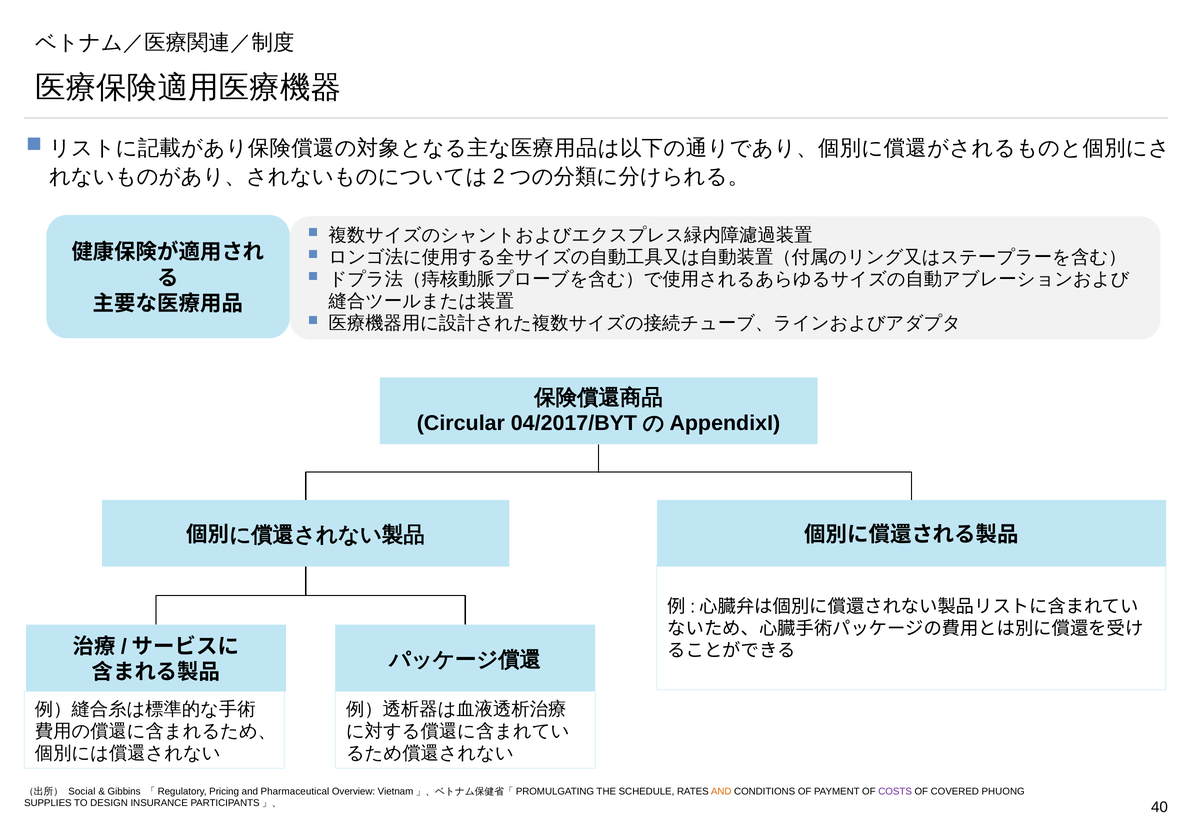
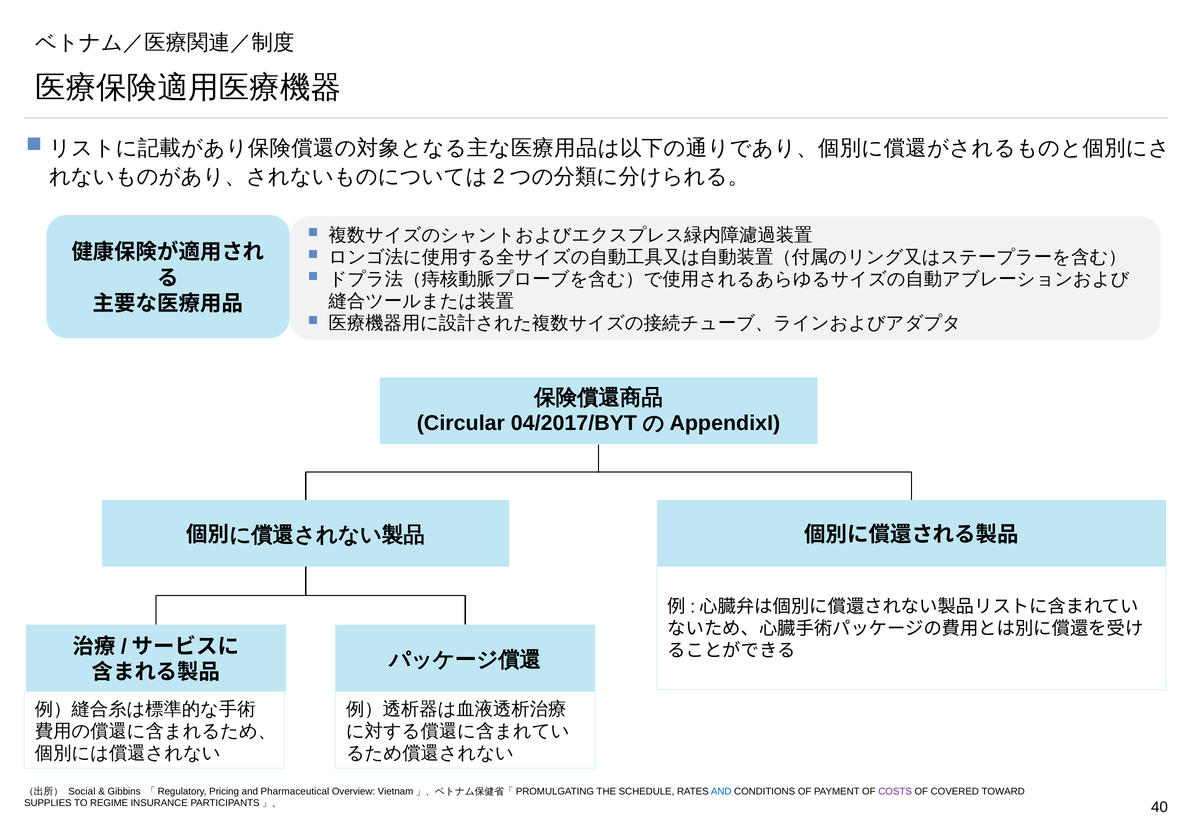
AND at (721, 792) colour: orange -> blue
PHUONG: PHUONG -> TOWARD
DESIGN: DESIGN -> REGIME
